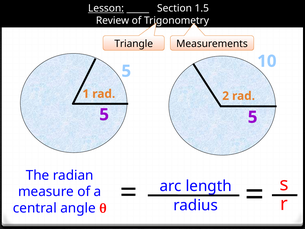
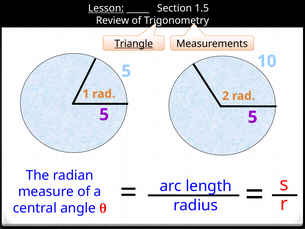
Triangle underline: none -> present
